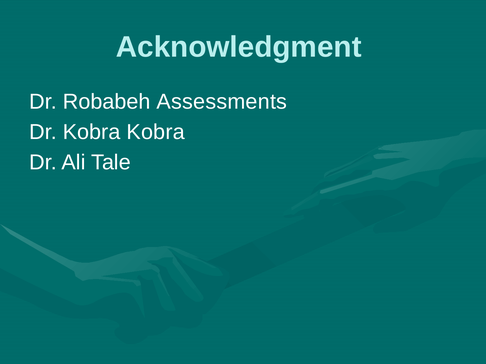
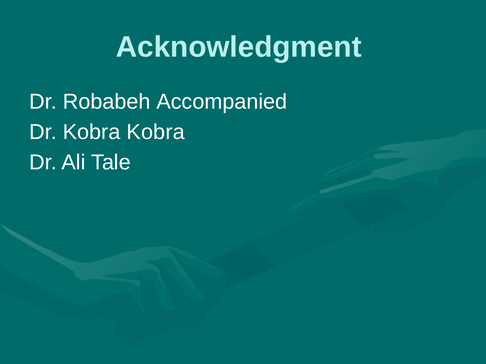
Assessments: Assessments -> Accompanied
